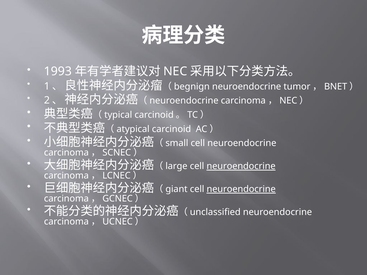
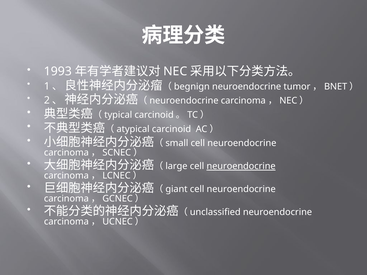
neuroendocrine at (241, 189) underline: present -> none
